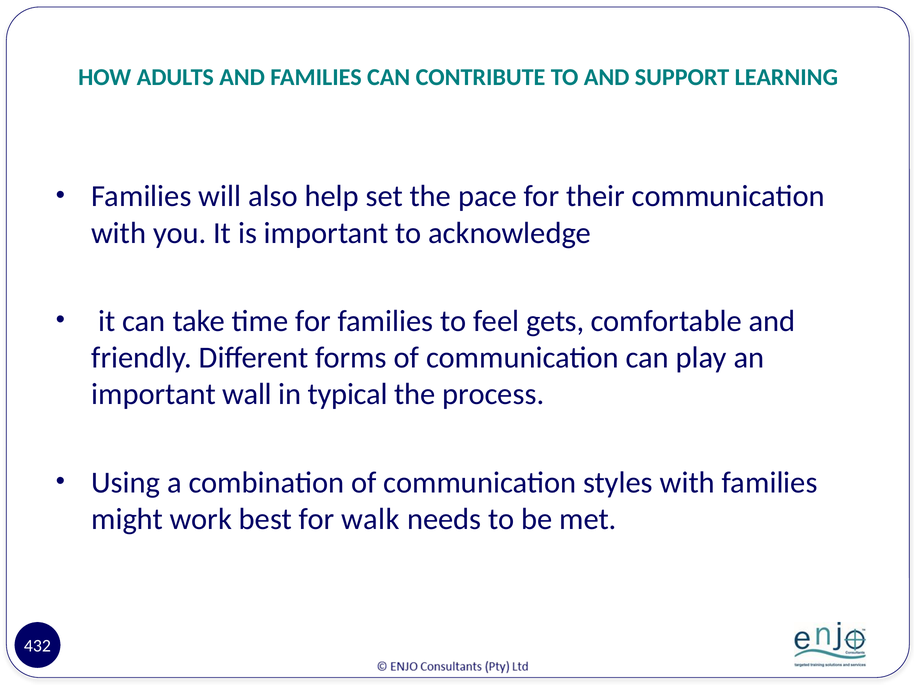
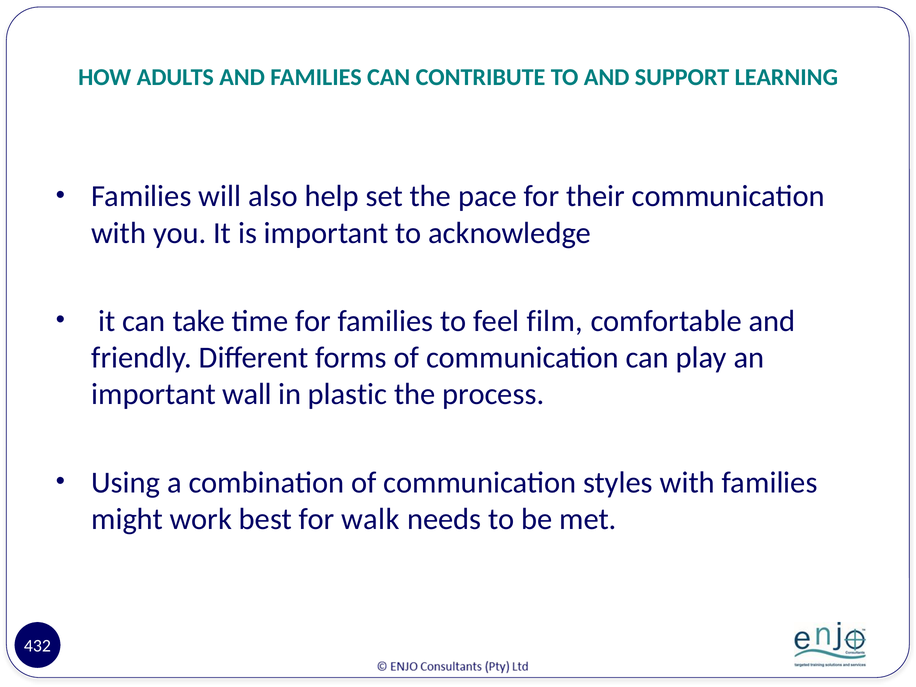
gets: gets -> film
typical: typical -> plastic
